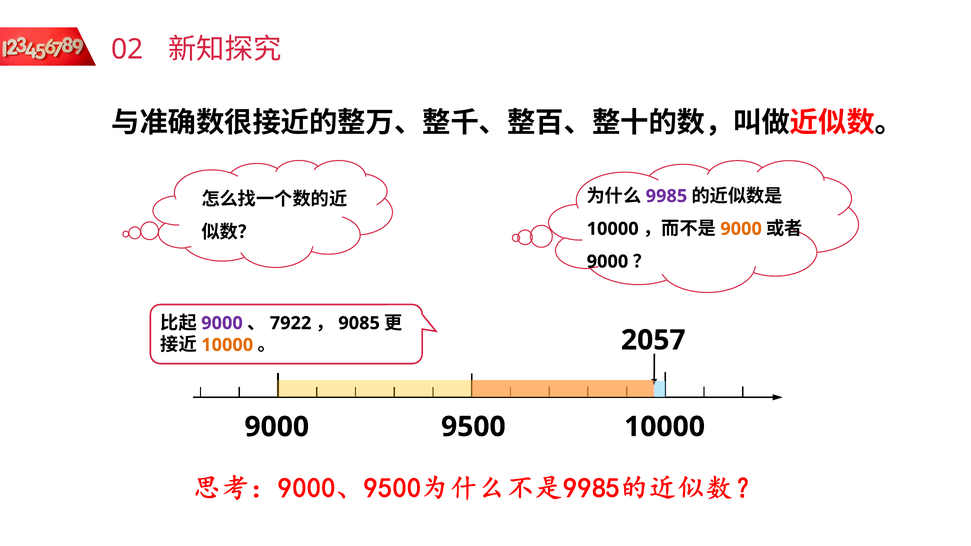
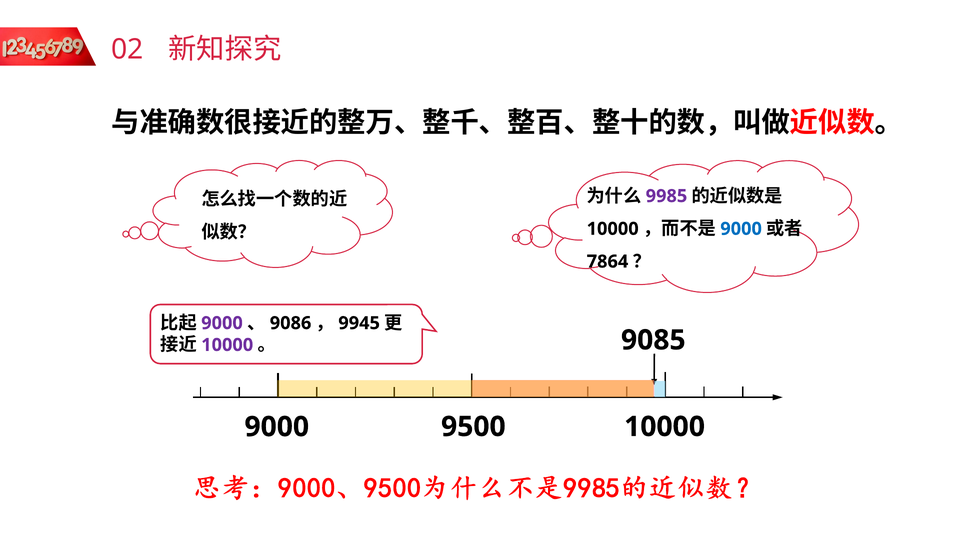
9000 at (741, 229) colour: orange -> blue
9000 at (607, 262): 9000 -> 7864
7922: 7922 -> 9086
9085: 9085 -> 9945
2057: 2057 -> 9085
10000 at (227, 345) colour: orange -> purple
